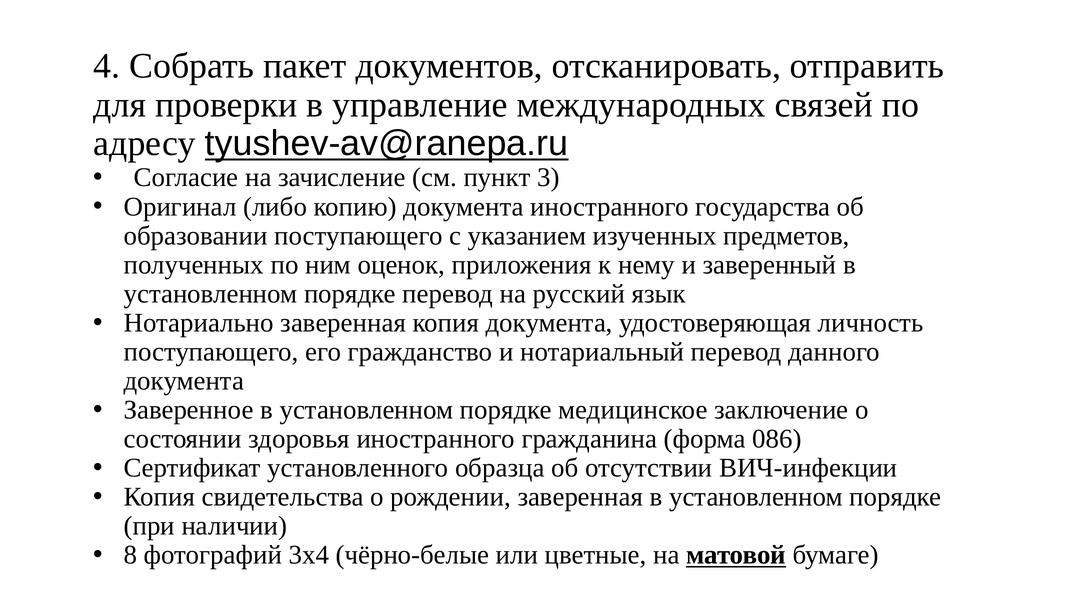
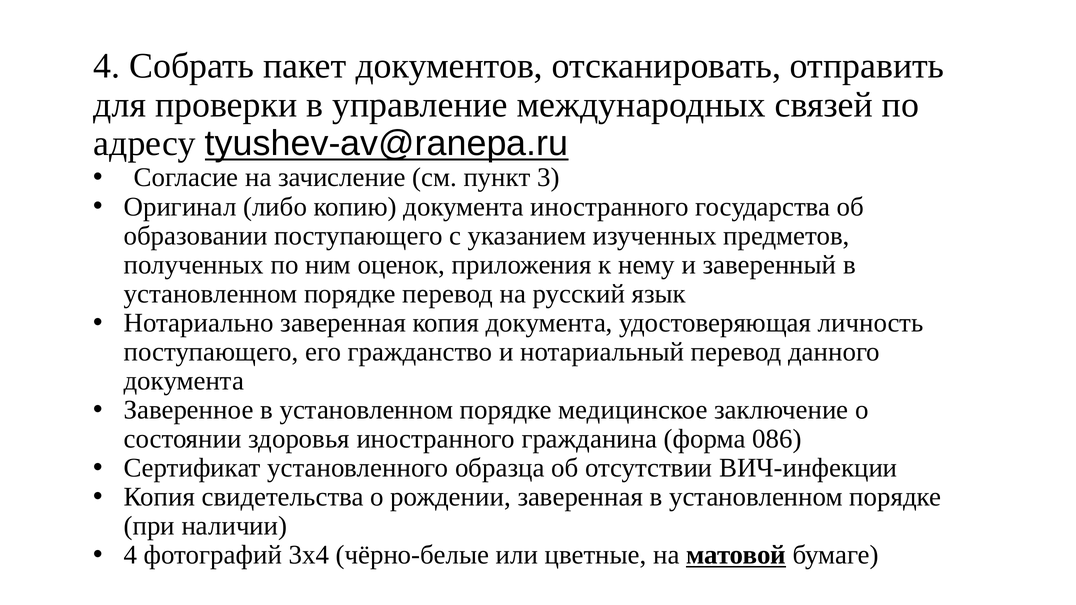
8 at (130, 555): 8 -> 4
